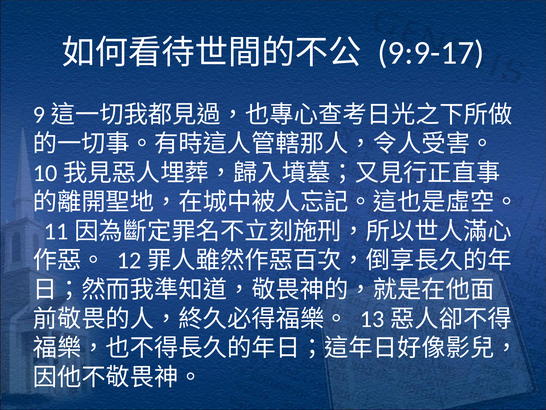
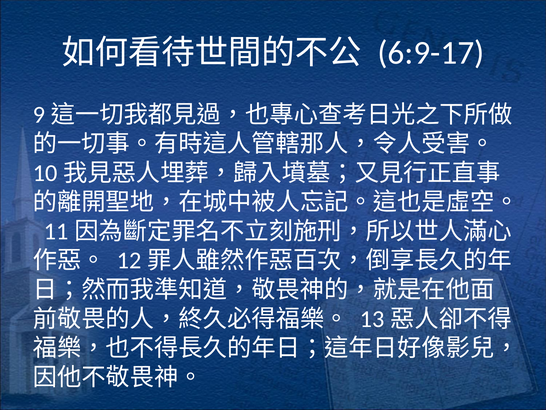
9:9-17: 9:9-17 -> 6:9-17
